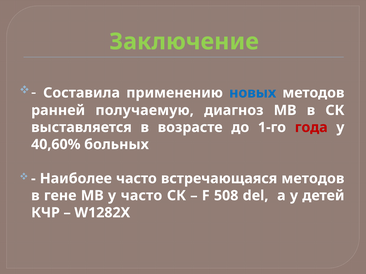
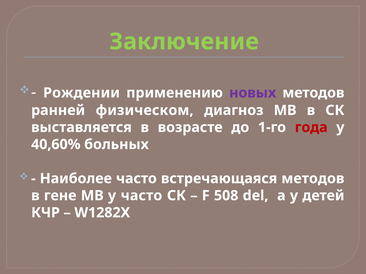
Составила: Составила -> Рождении
новых colour: blue -> purple
получаемую: получаемую -> физическом
